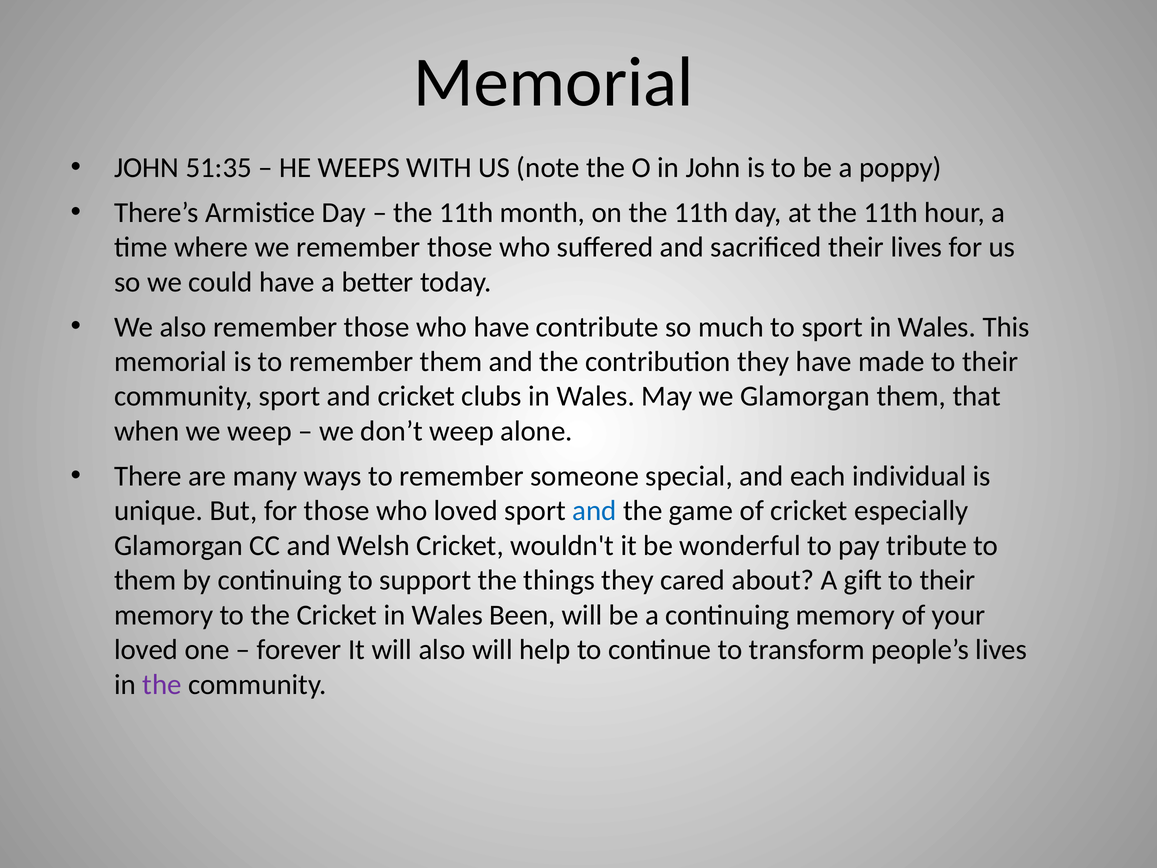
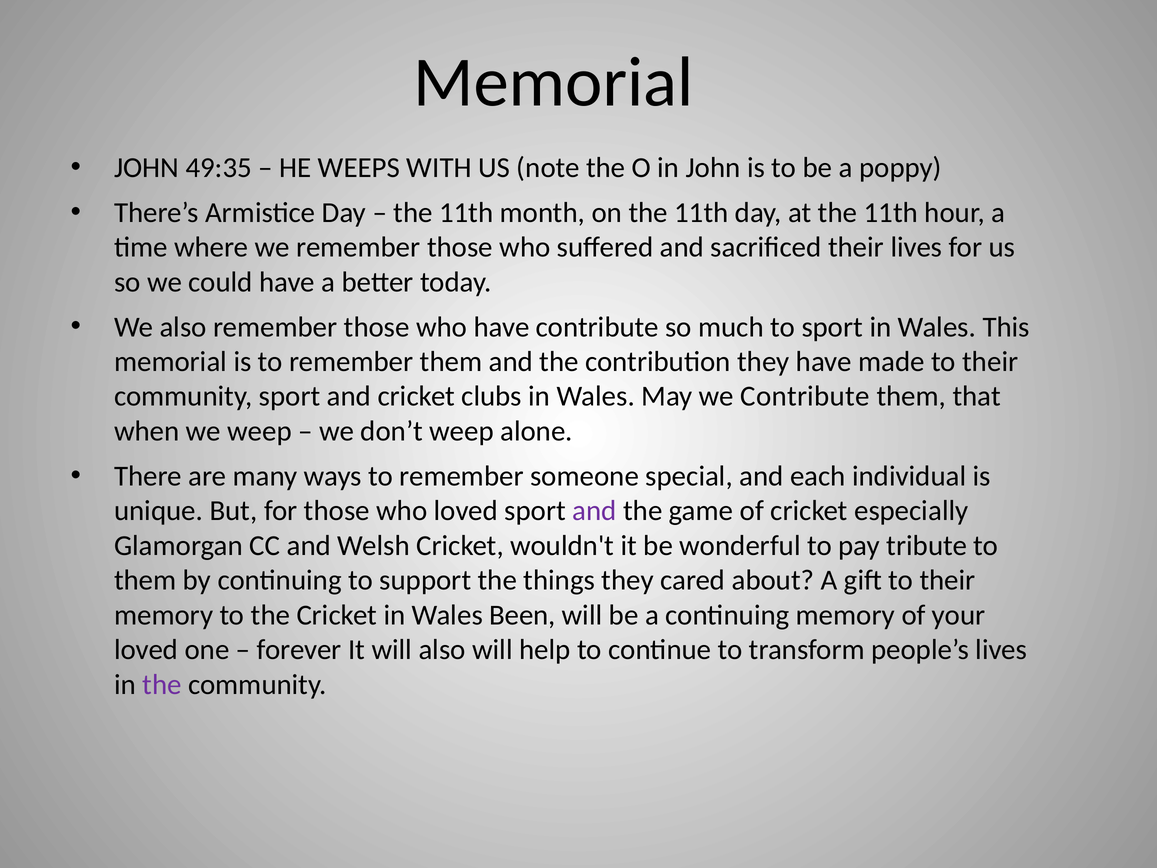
51:35: 51:35 -> 49:35
we Glamorgan: Glamorgan -> Contribute
and at (594, 511) colour: blue -> purple
